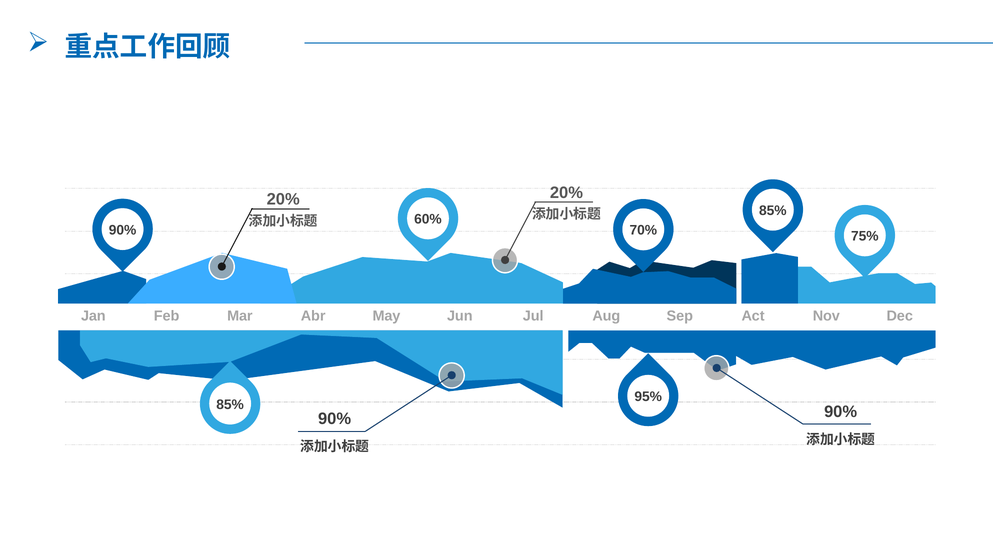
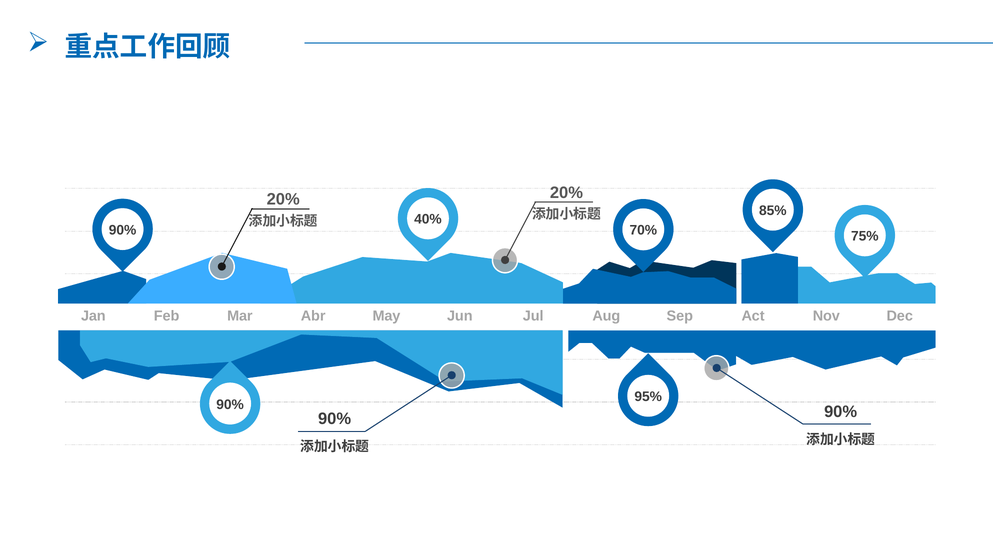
60%: 60% -> 40%
85% at (230, 404): 85% -> 90%
